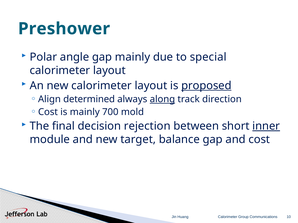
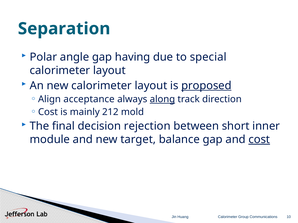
Preshower: Preshower -> Separation
gap mainly: mainly -> having
determined: determined -> acceptance
700: 700 -> 212
inner underline: present -> none
cost at (259, 140) underline: none -> present
